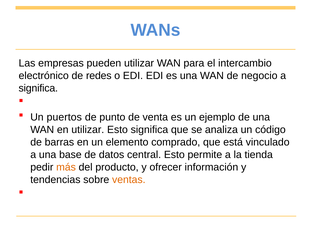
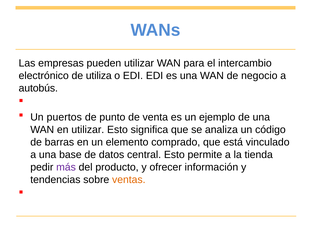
redes: redes -> utiliza
significa at (38, 88): significa -> autobús
más colour: orange -> purple
